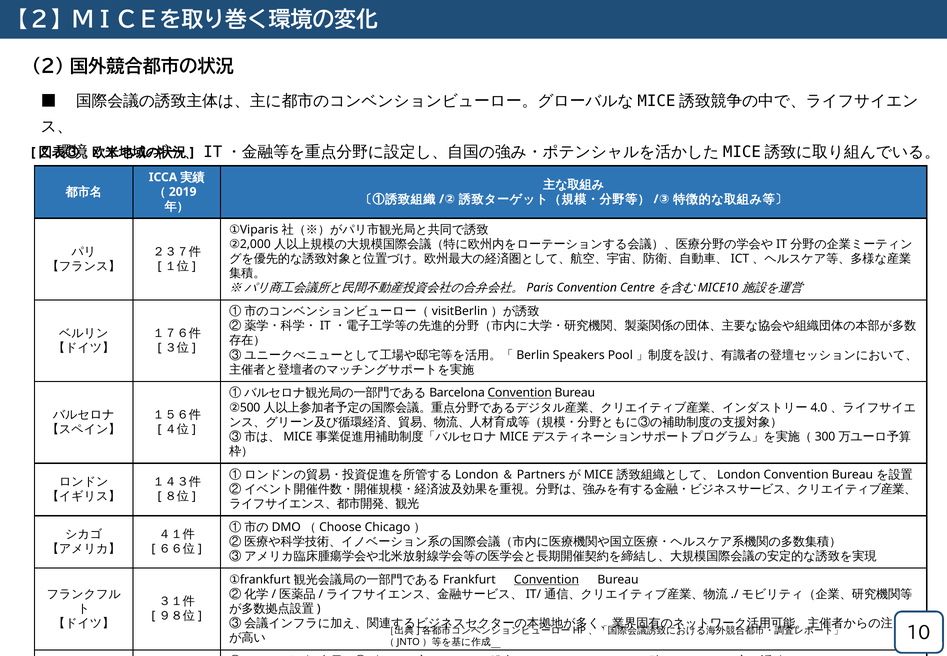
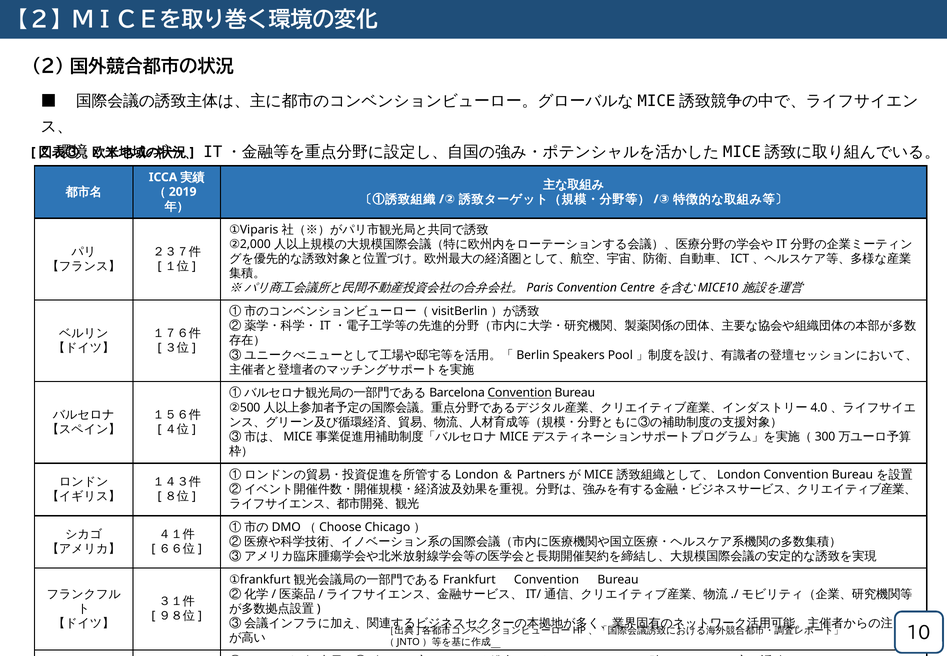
Convention at (546, 579) underline: present -> none
